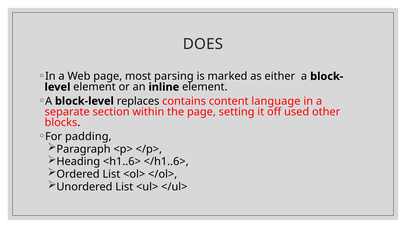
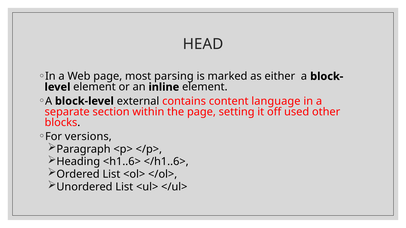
DOES: DOES -> HEAD
replaces: replaces -> external
padding: padding -> versions
